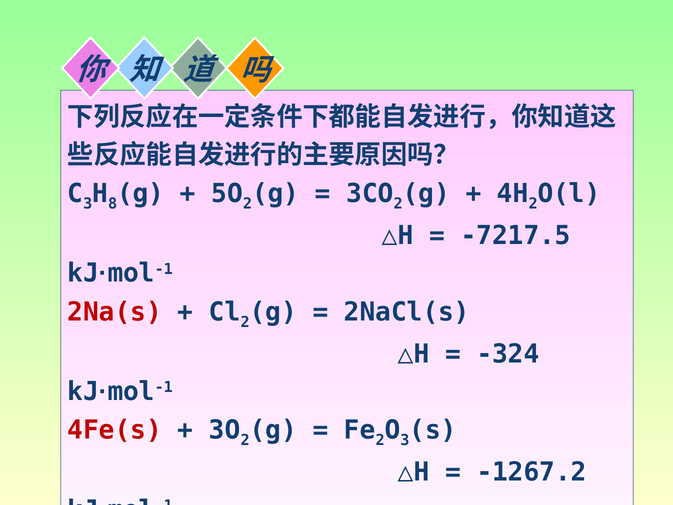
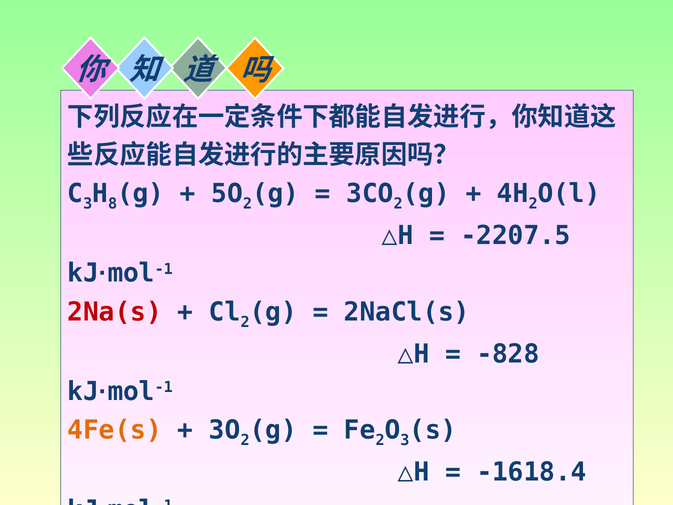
-7217.5: -7217.5 -> -2207.5
-324: -324 -> -828
4Fe(s colour: red -> orange
-1267.2: -1267.2 -> -1618.4
